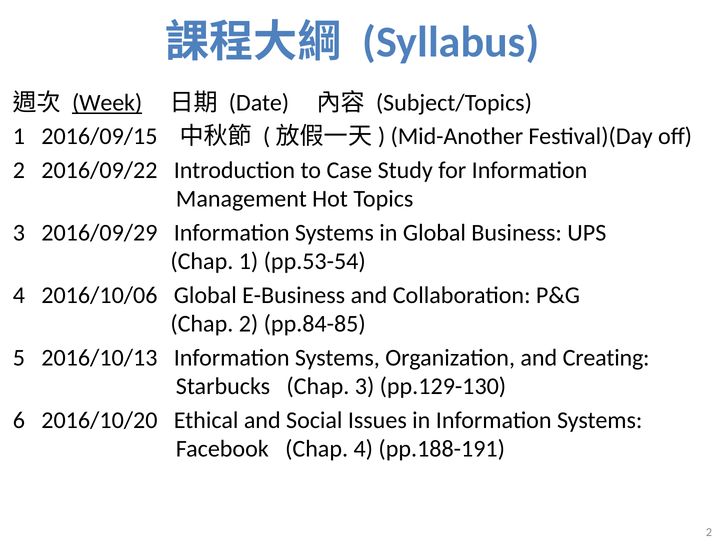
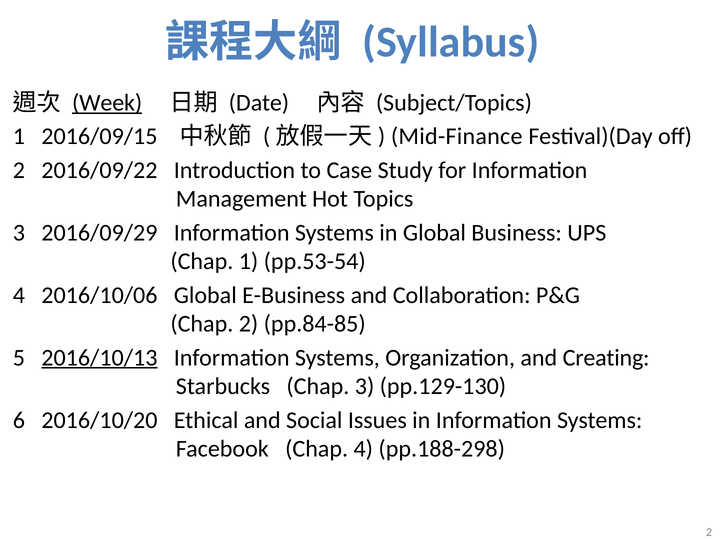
Mid-Another: Mid-Another -> Mid-Finance
2016/10/13 underline: none -> present
pp.188-191: pp.188-191 -> pp.188-298
